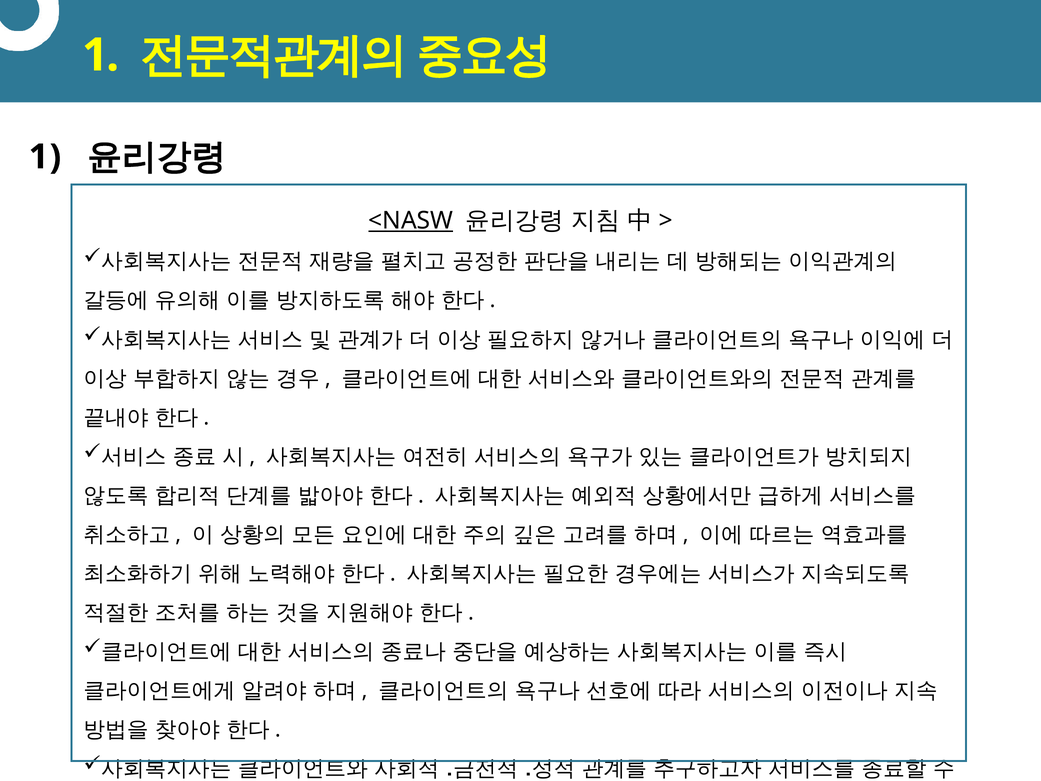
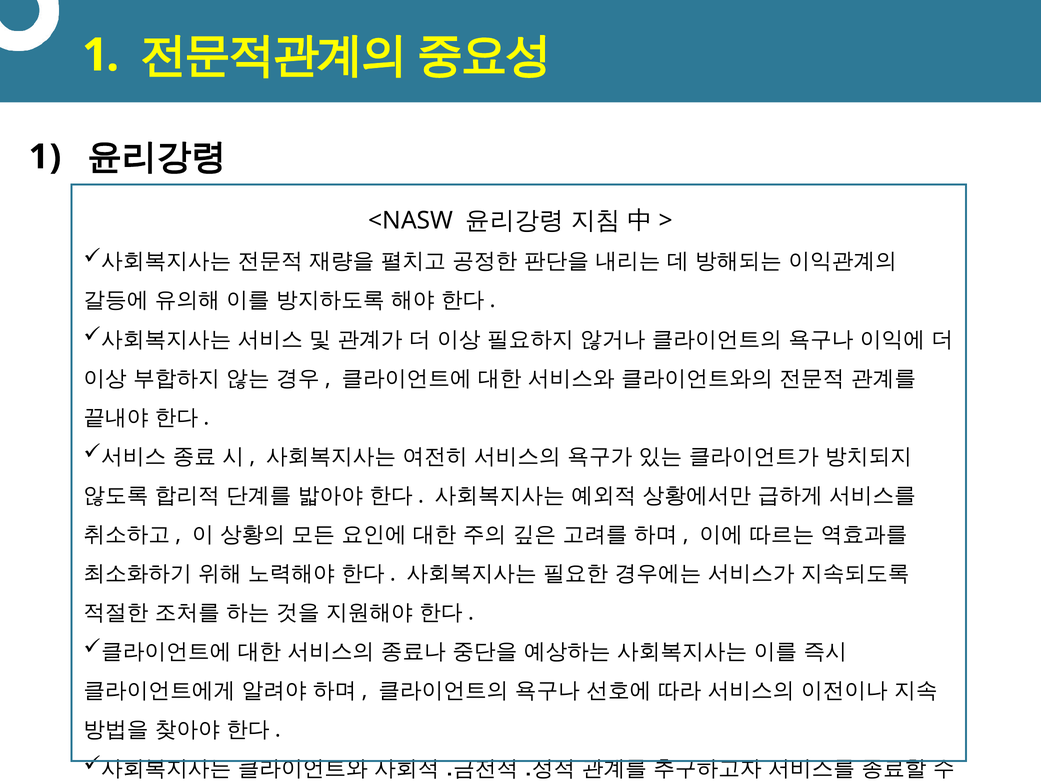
<NASW underline: present -> none
